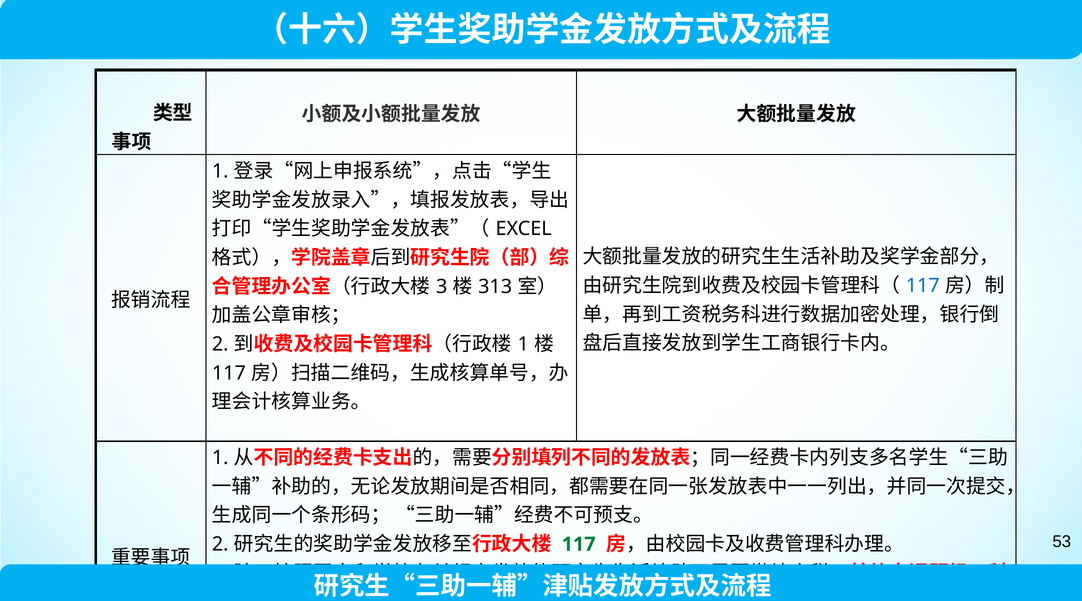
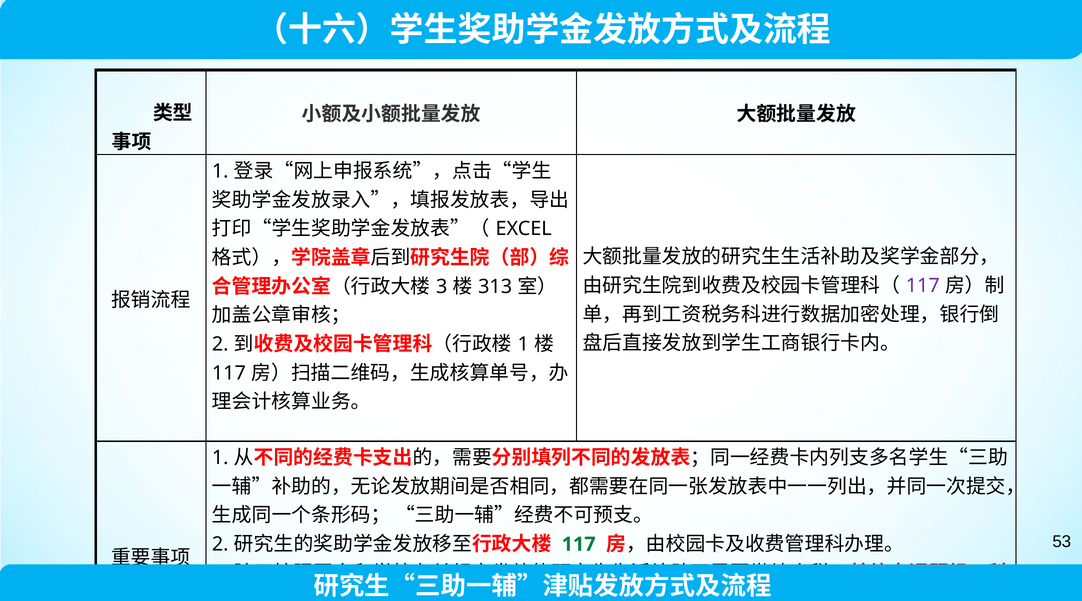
117 at (923, 286) colour: blue -> purple
